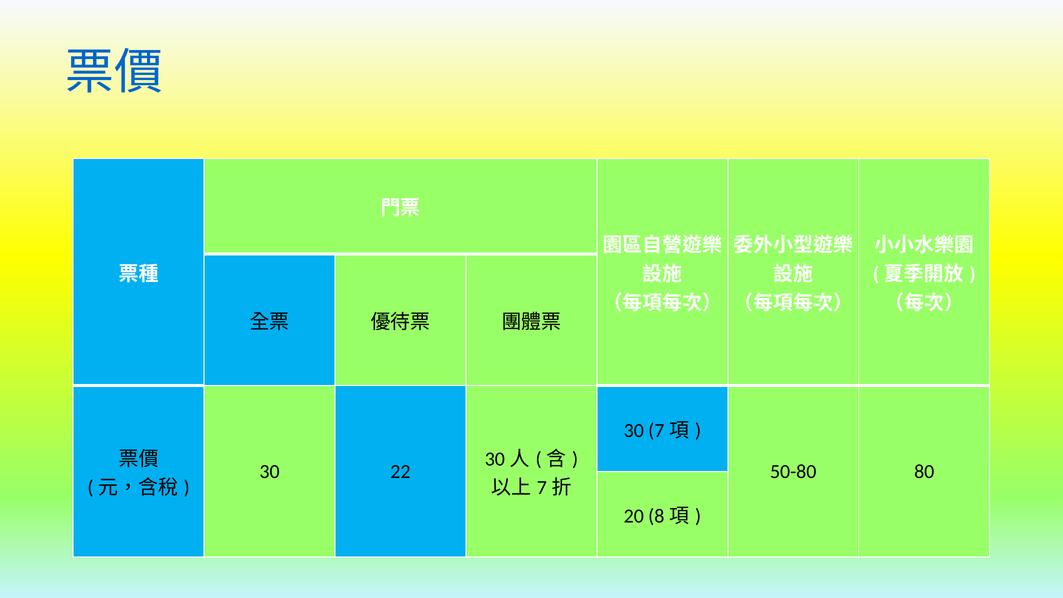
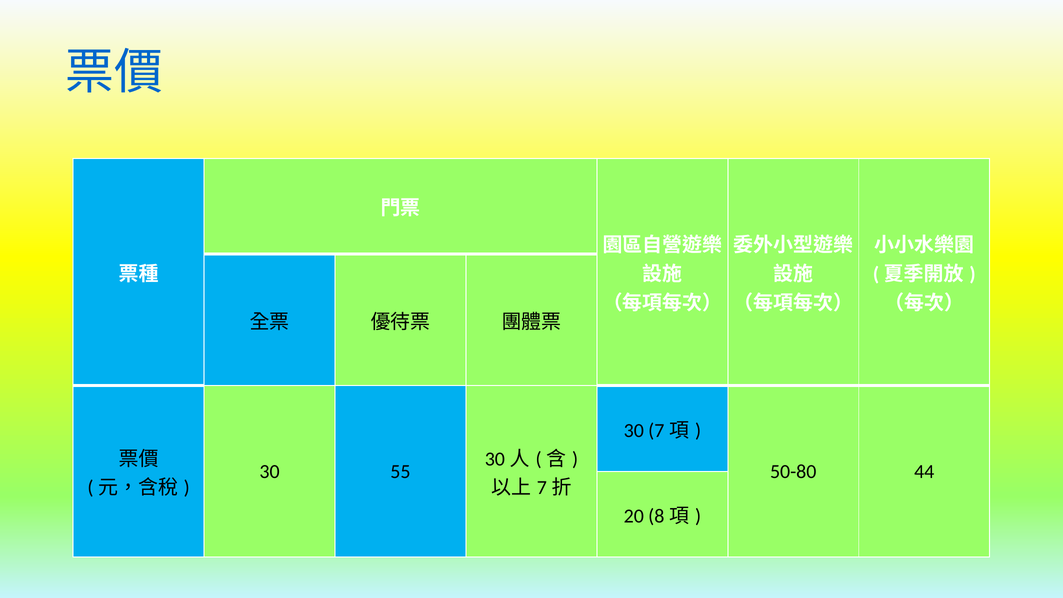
22: 22 -> 55
80: 80 -> 44
